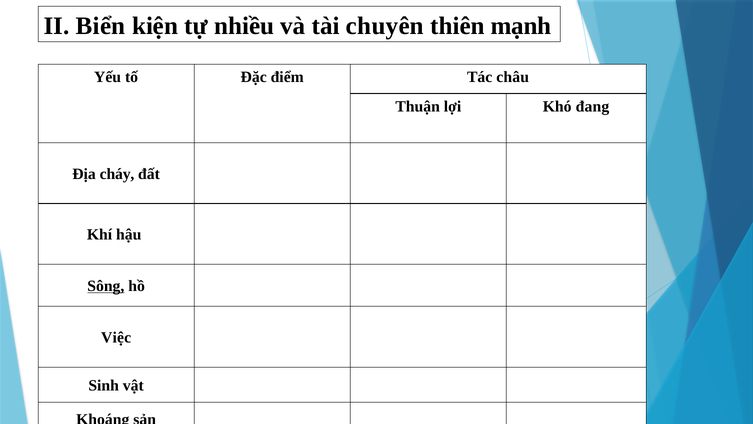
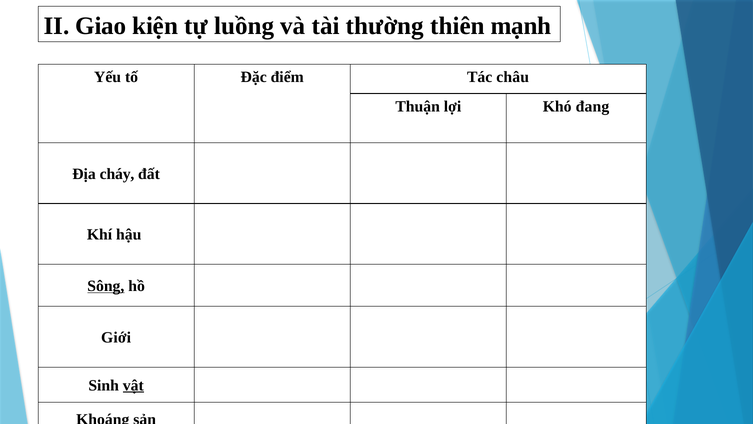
Biển: Biển -> Giao
nhiều: nhiều -> luồng
chuyên: chuyên -> thường
Việc: Việc -> Giới
vật underline: none -> present
